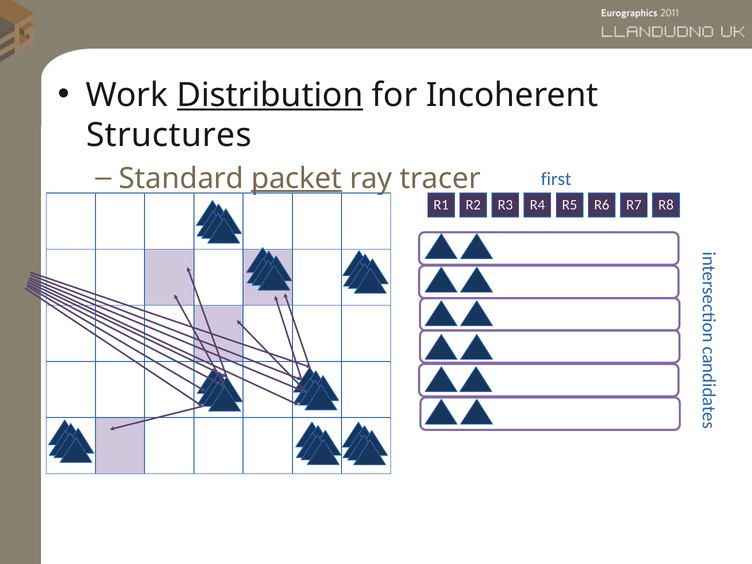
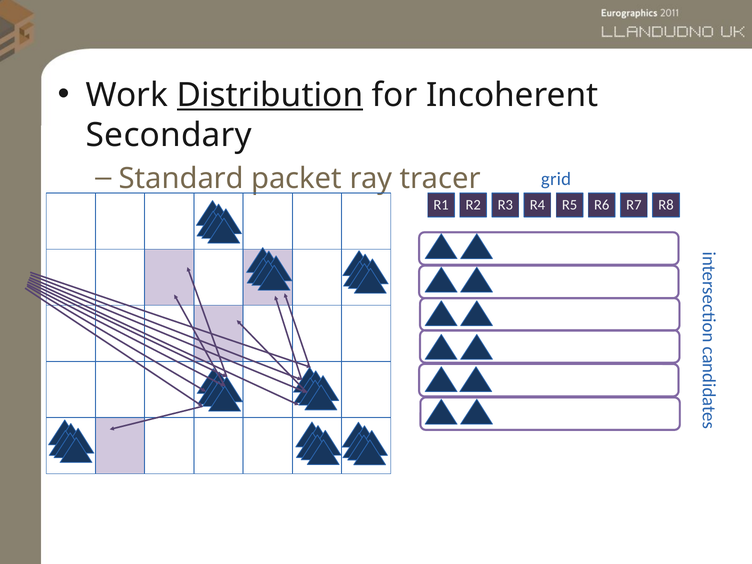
Structures: Structures -> Secondary
packet underline: present -> none
first: first -> grid
